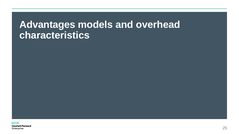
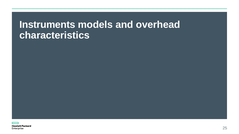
Advantages: Advantages -> Instruments
